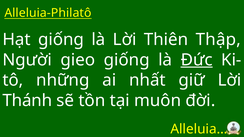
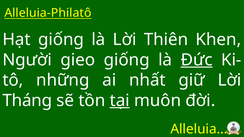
Thập: Thập -> Khen
Thánh: Thánh -> Tháng
tại underline: none -> present
